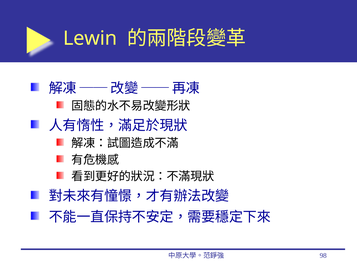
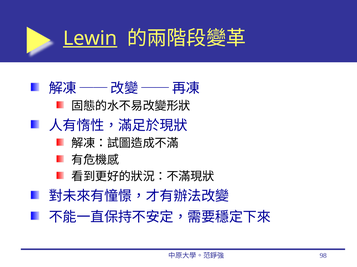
Lewin underline: none -> present
